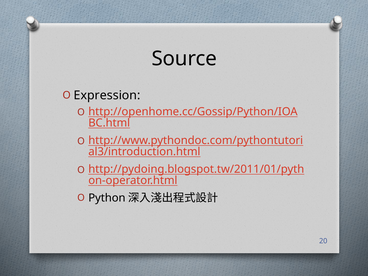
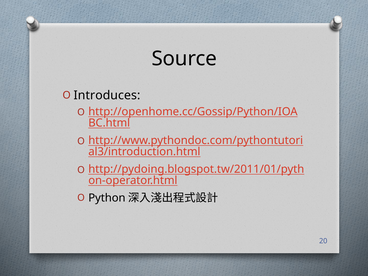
Expression: Expression -> Introduces
